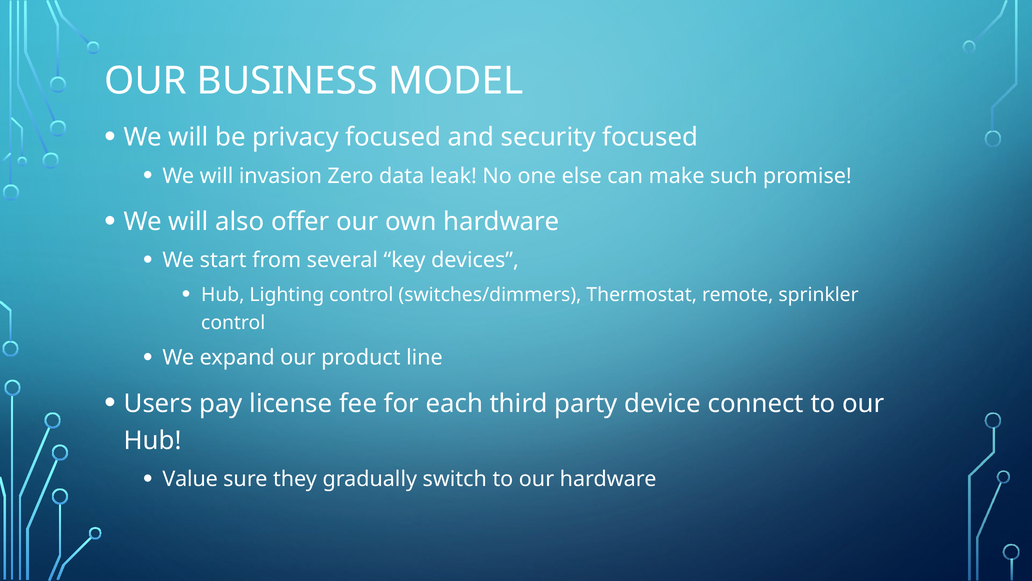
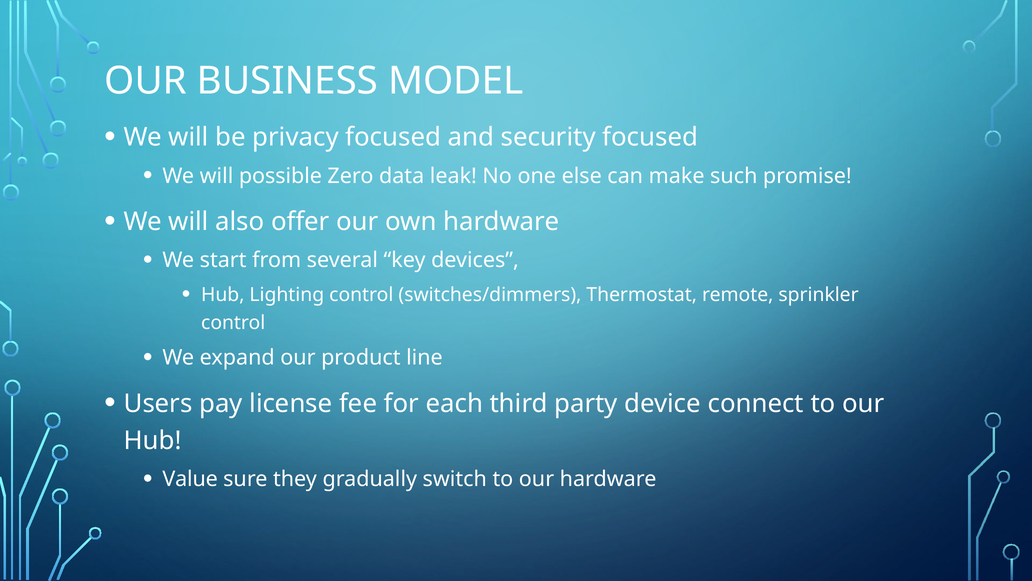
invasion: invasion -> possible
